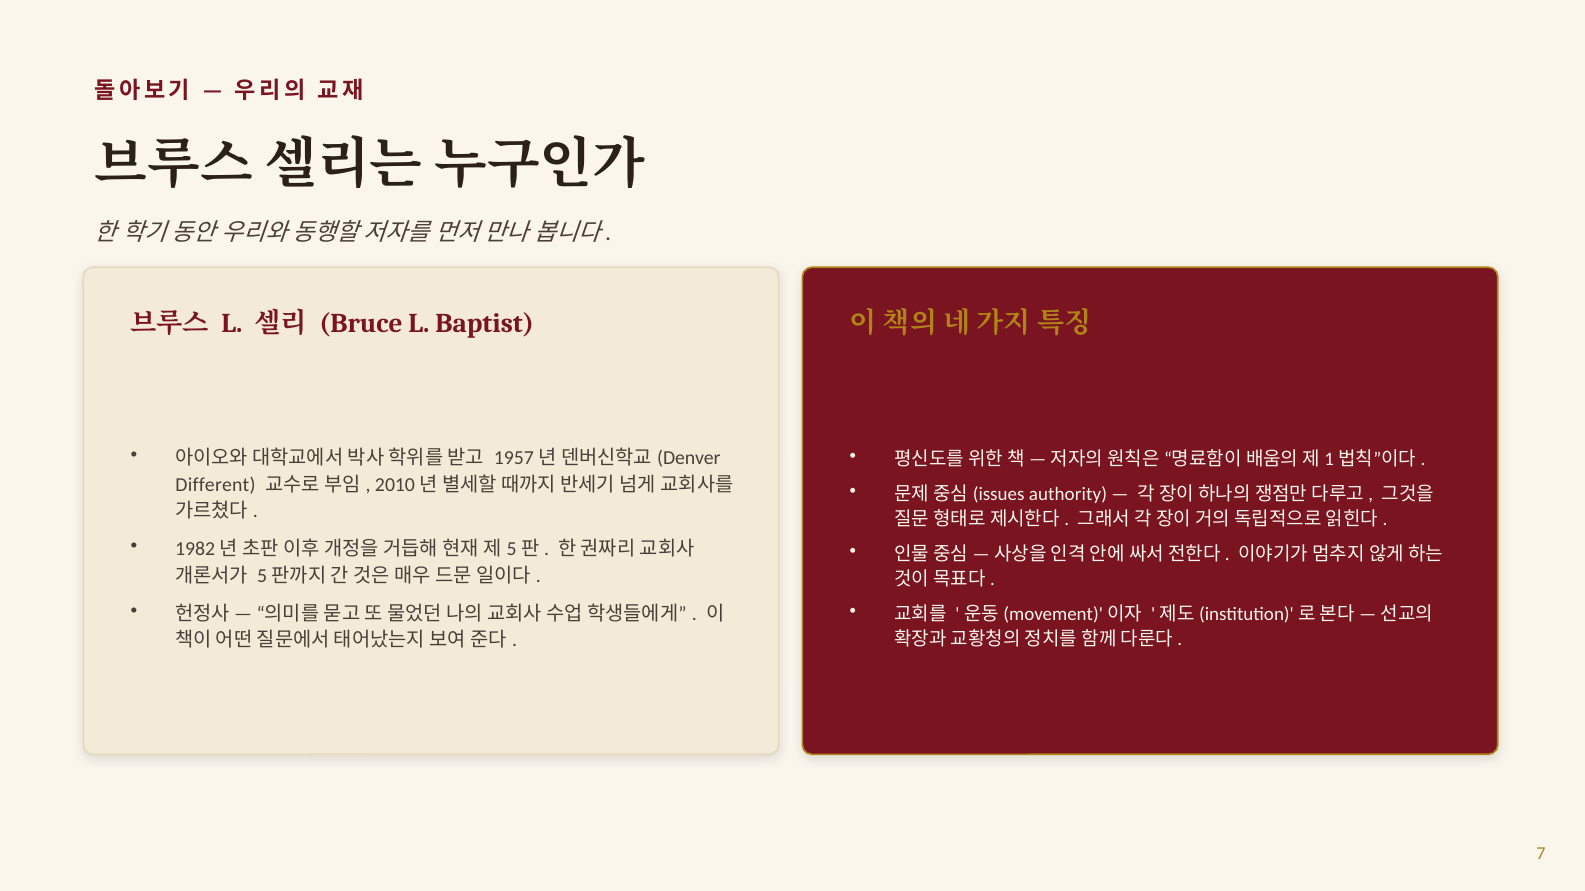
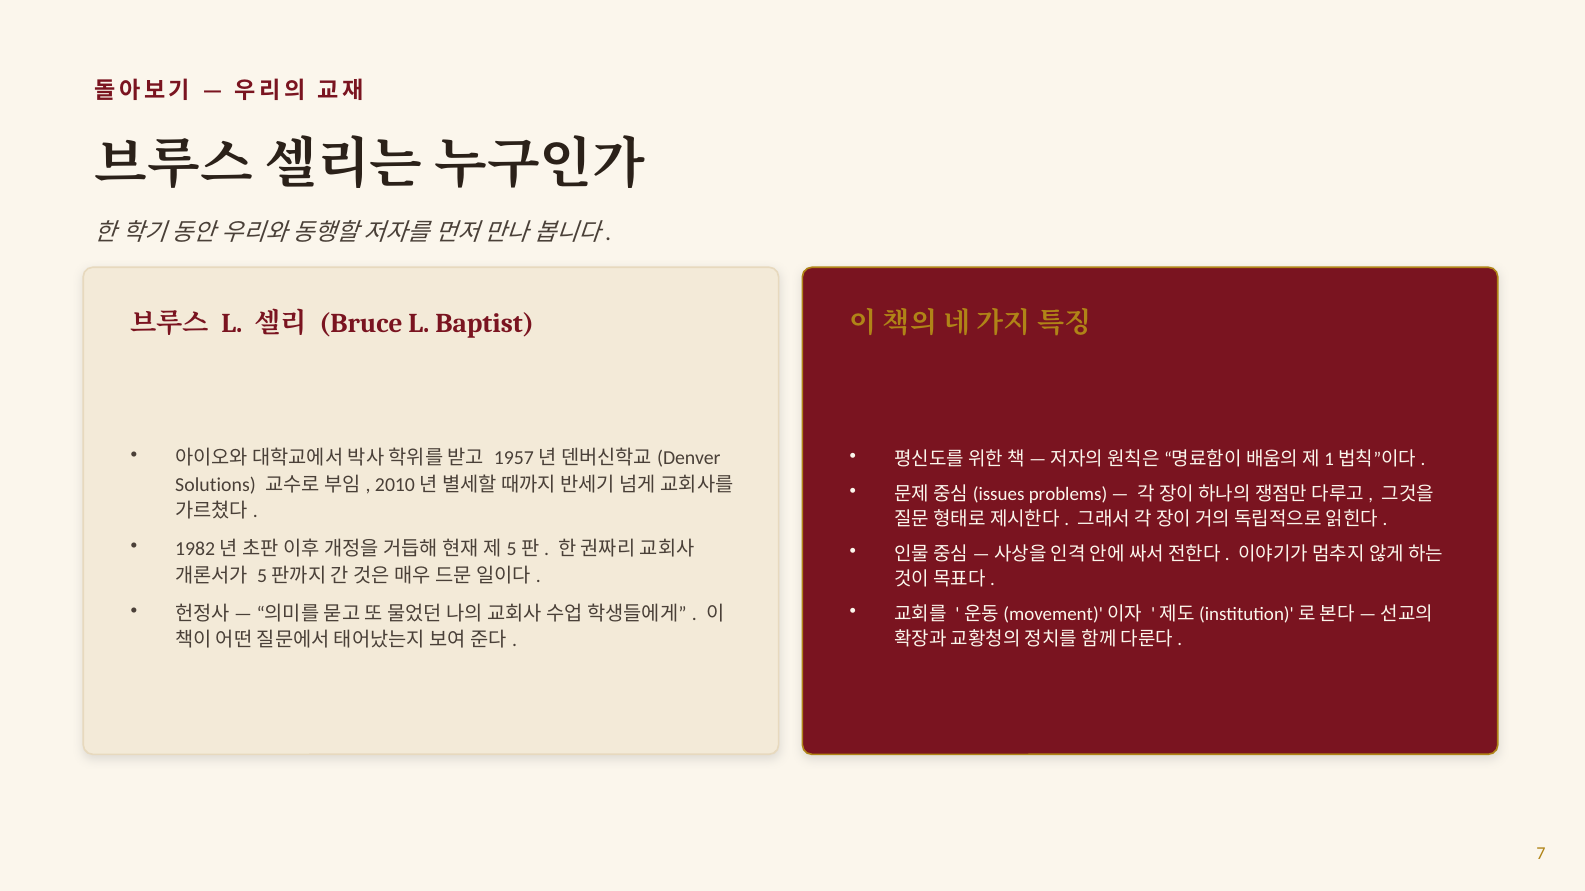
Different: Different -> Solutions
authority: authority -> problems
